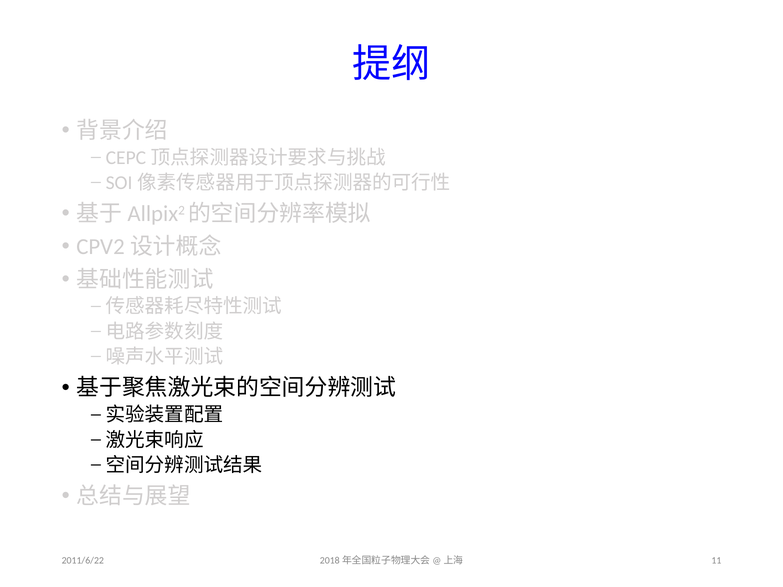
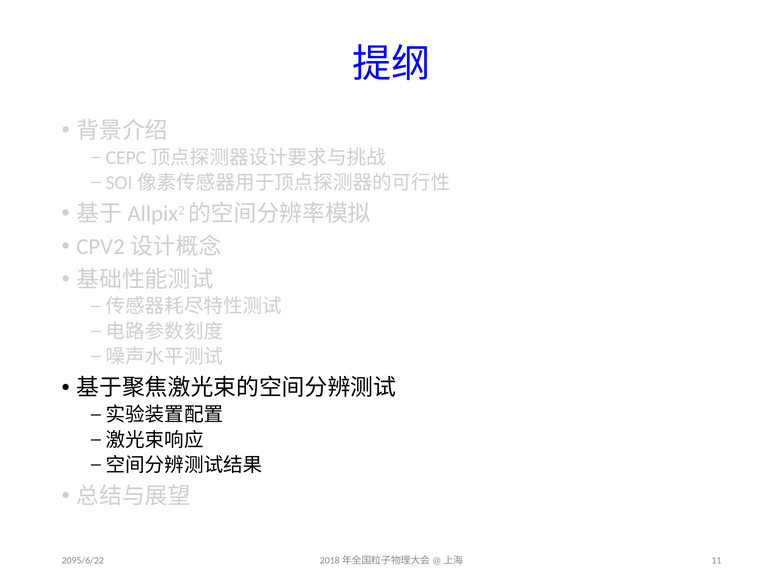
2011/6/22: 2011/6/22 -> 2095/6/22
